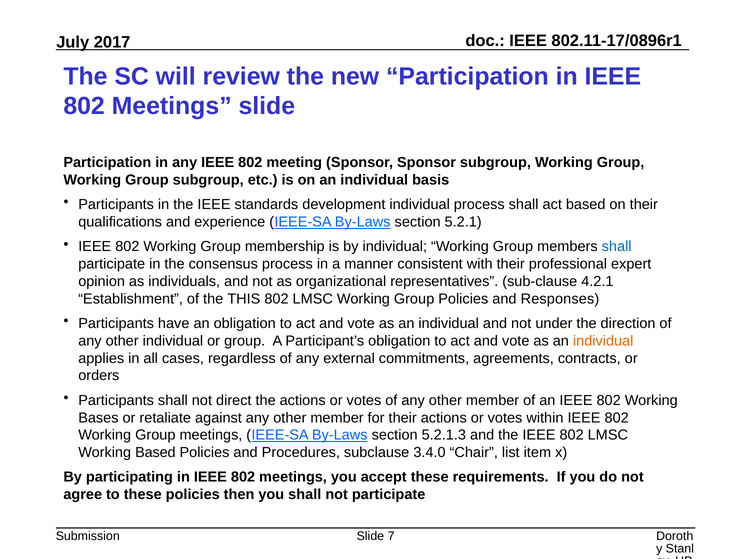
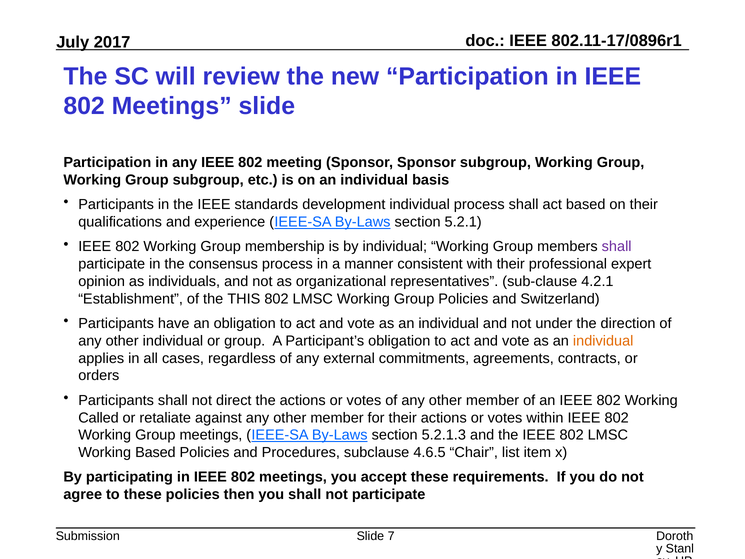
shall at (617, 247) colour: blue -> purple
Responses: Responses -> Switzerland
Bases: Bases -> Called
3.4.0: 3.4.0 -> 4.6.5
